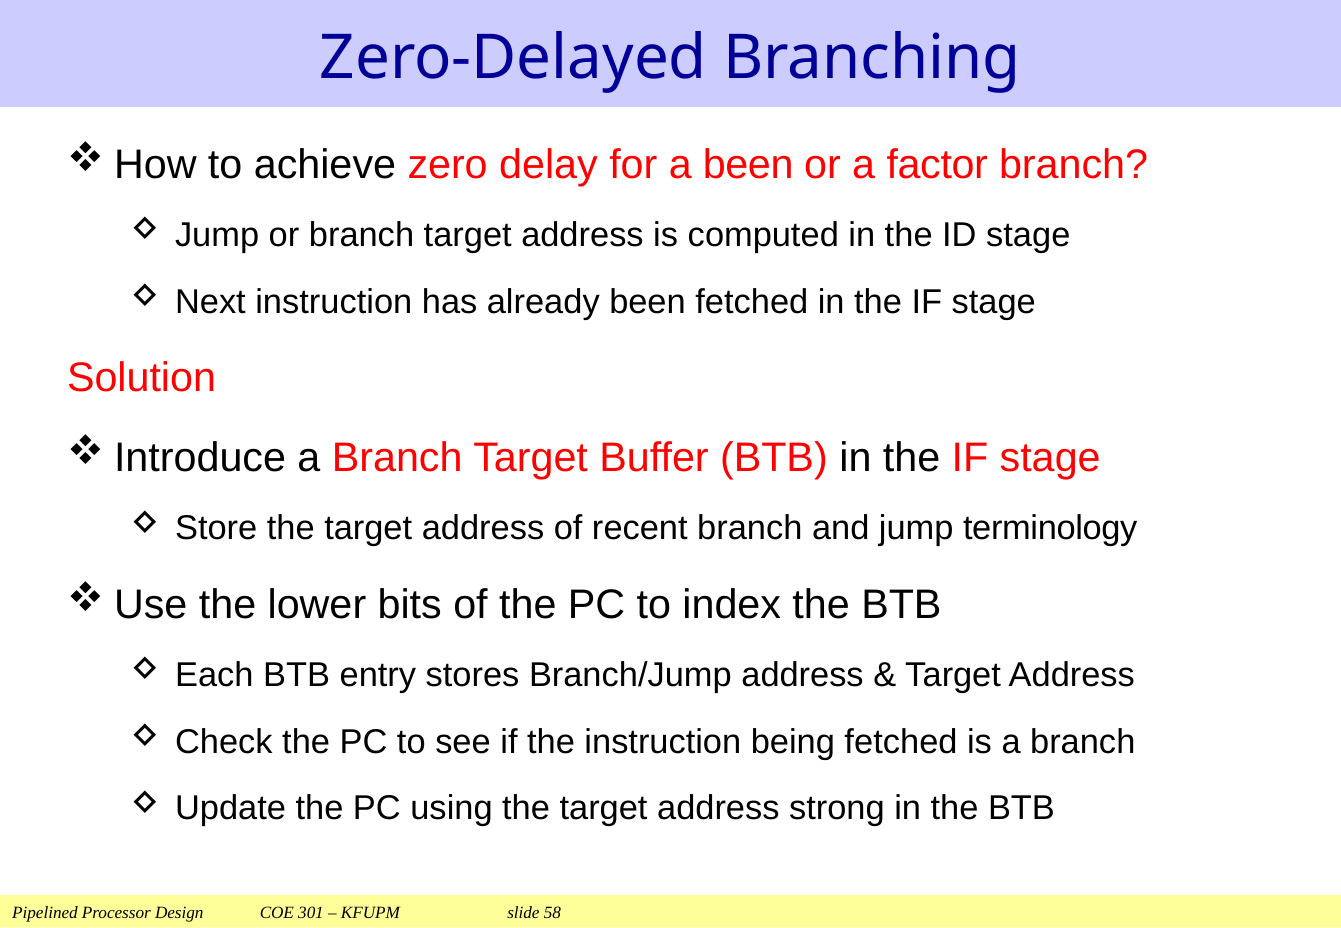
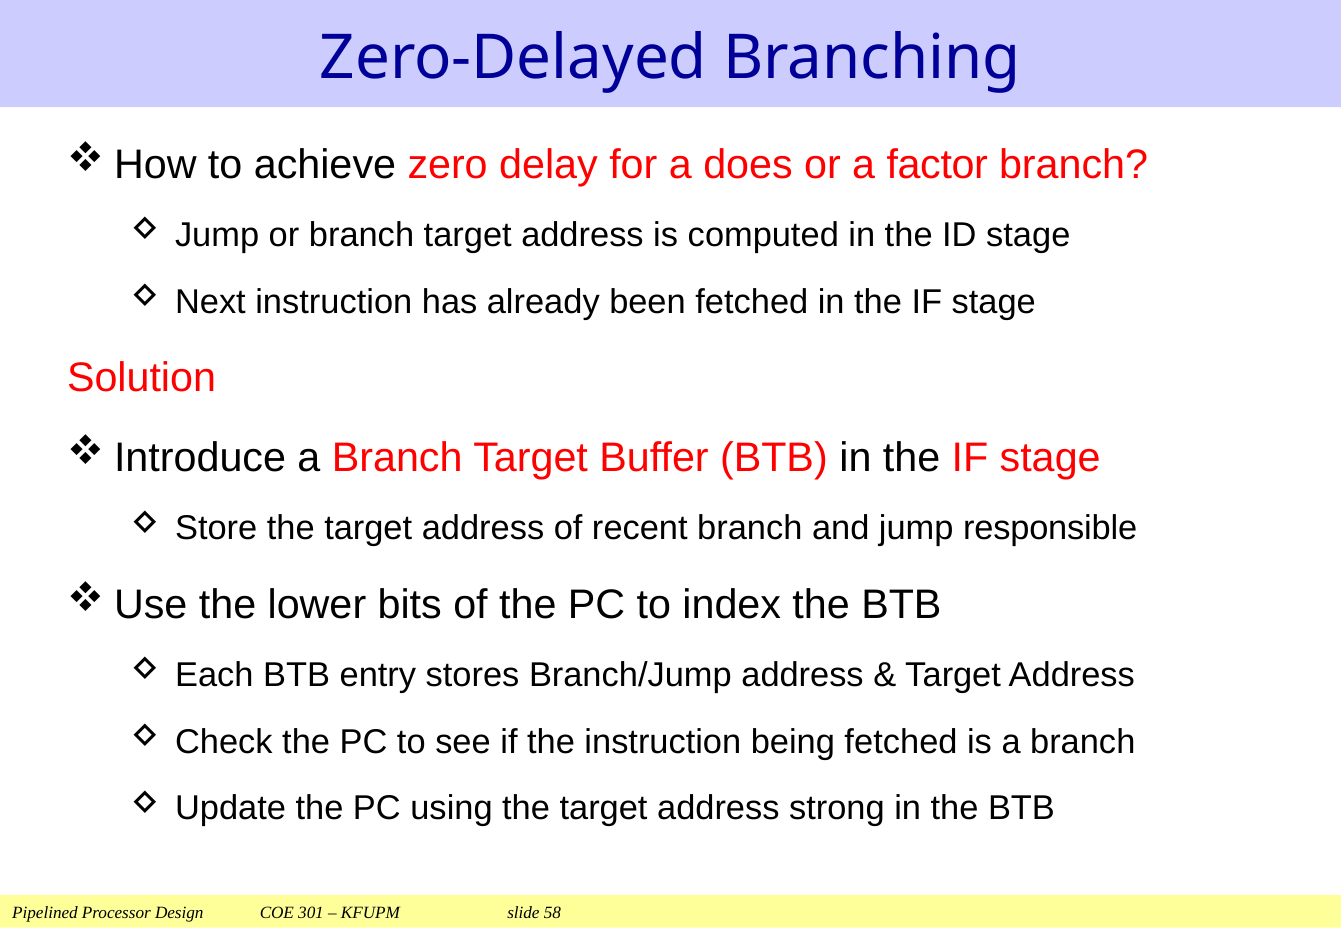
a been: been -> does
terminology: terminology -> responsible
